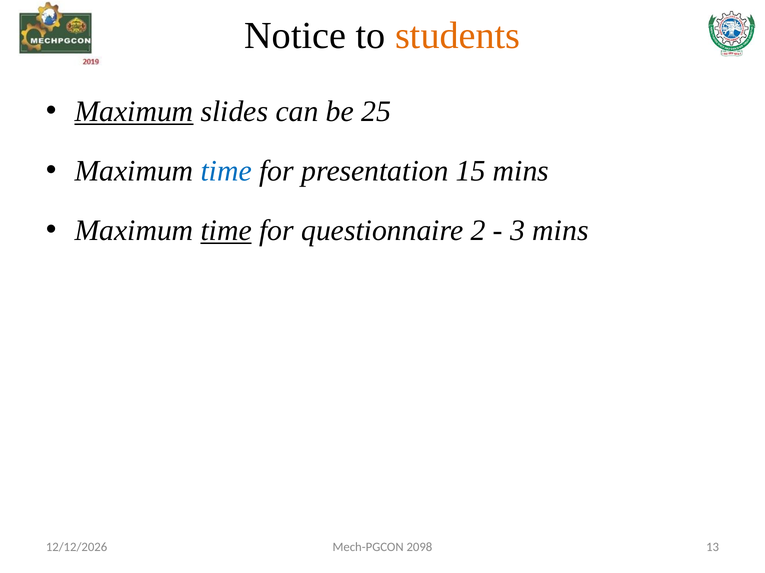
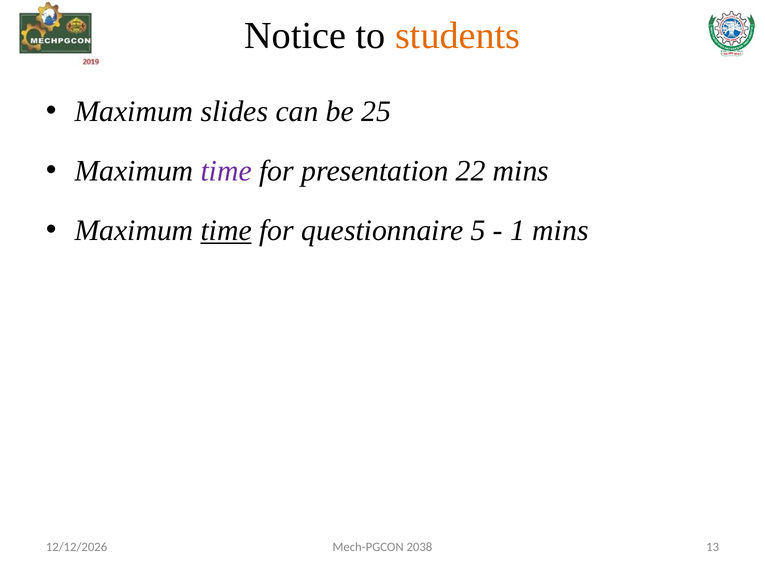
Maximum at (134, 112) underline: present -> none
time at (226, 171) colour: blue -> purple
15: 15 -> 22
2: 2 -> 5
3: 3 -> 1
2098: 2098 -> 2038
